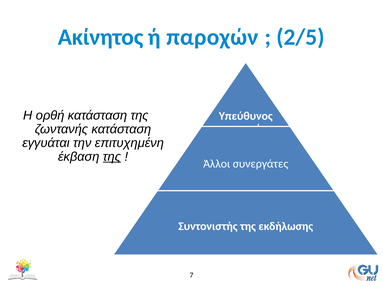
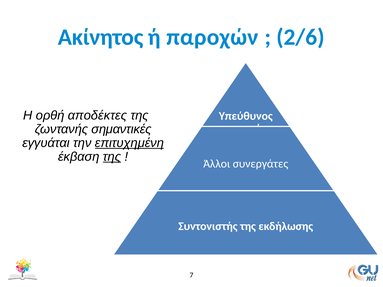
2/5: 2/5 -> 2/6
ορθή κατάσταση: κατάσταση -> αποδέκτες
ζωντανής κατάσταση: κατάσταση -> σημαντικές
επιτυχημένη underline: none -> present
